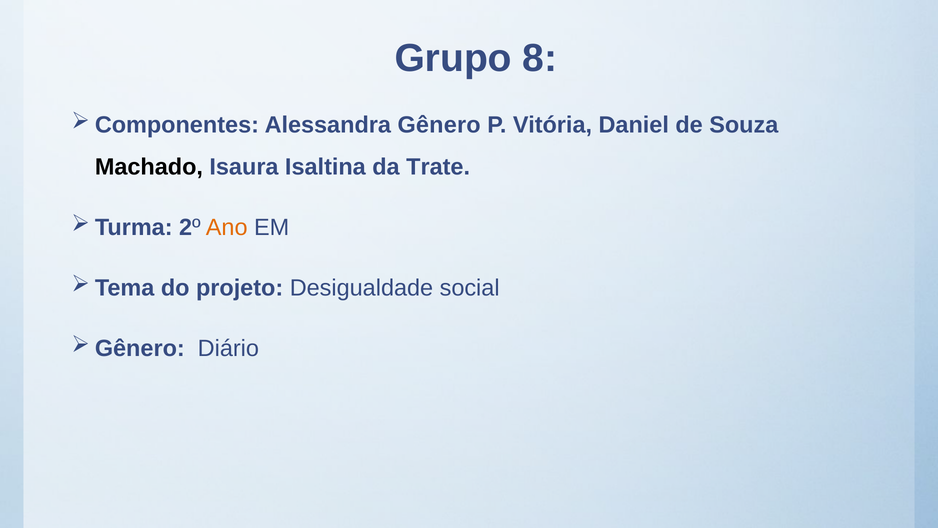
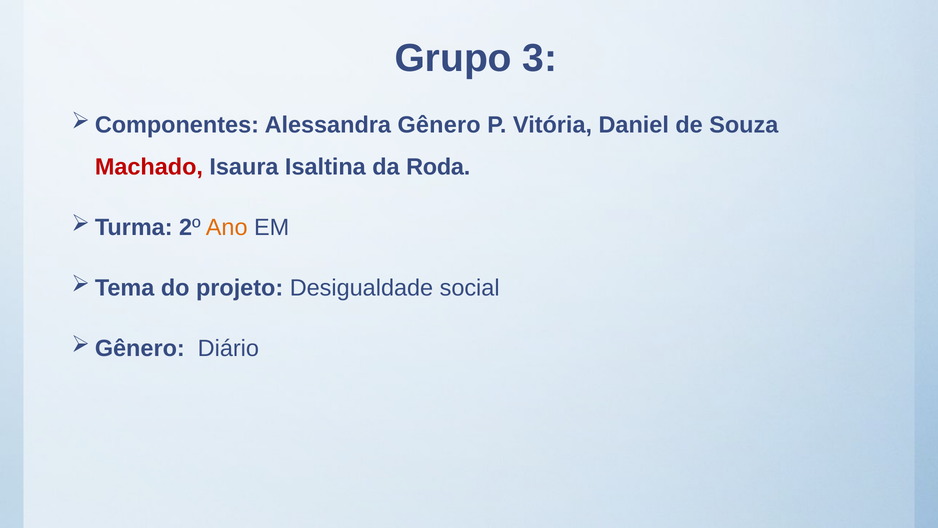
8: 8 -> 3
Machado colour: black -> red
Trate: Trate -> Roda
